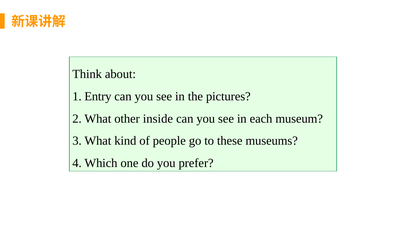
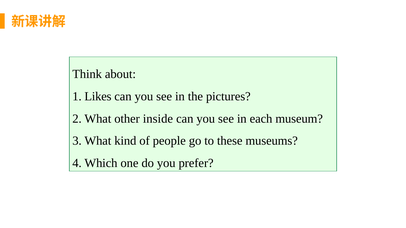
Entry: Entry -> Likes
